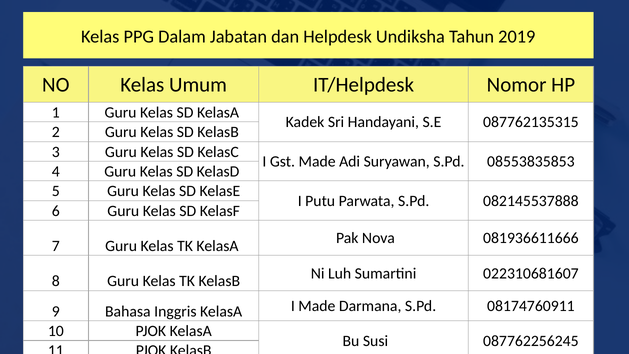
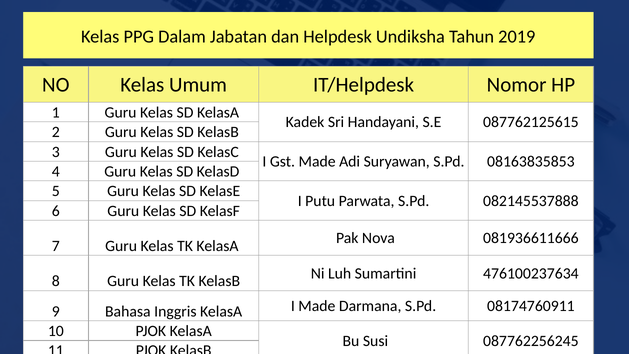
087762135315: 087762135315 -> 087762125615
08553835853: 08553835853 -> 08163835853
022310681607: 022310681607 -> 476100237634
